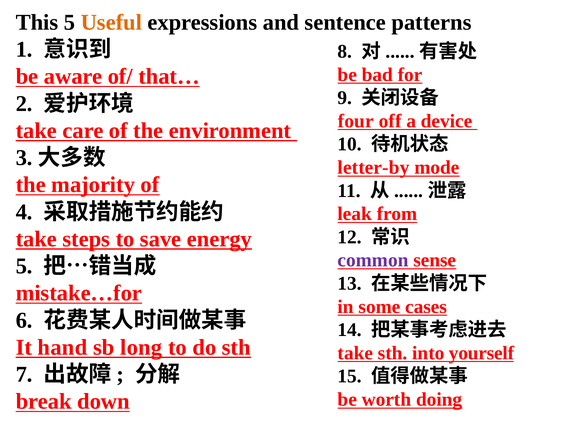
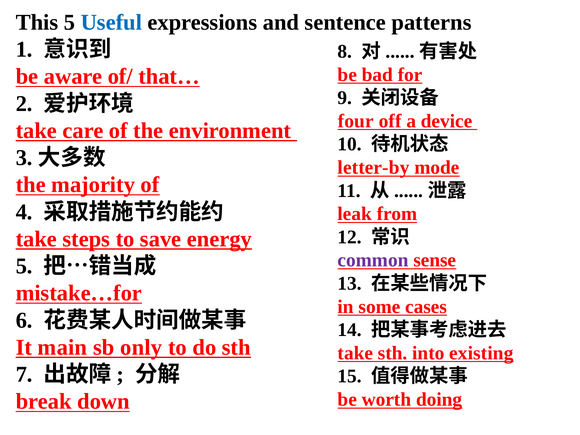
Useful colour: orange -> blue
hand: hand -> main
long: long -> only
yourself: yourself -> existing
